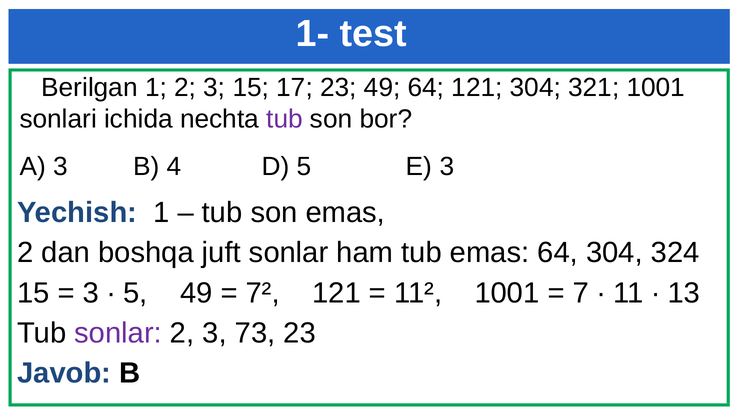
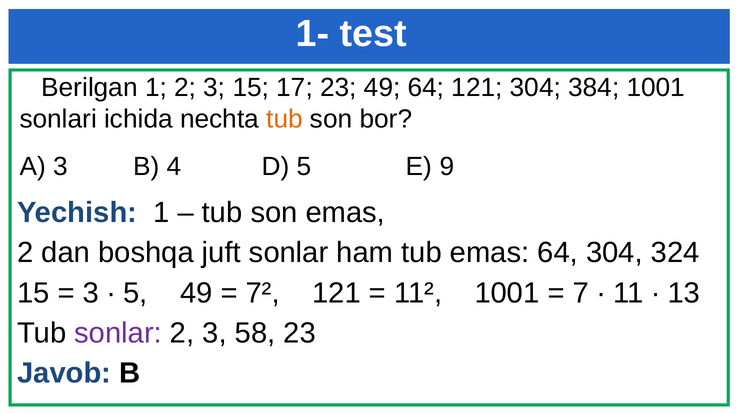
321: 321 -> 384
tub at (284, 119) colour: purple -> orange
E 3: 3 -> 9
73: 73 -> 58
